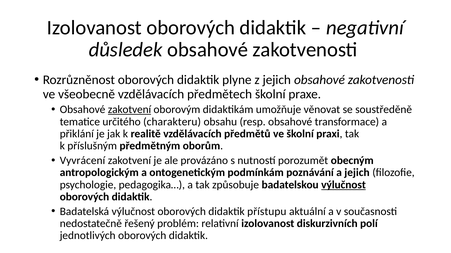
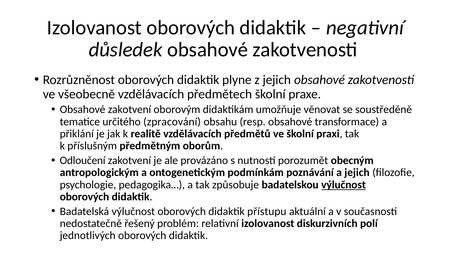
zakotvení at (129, 110) underline: present -> none
charakteru: charakteru -> zpracování
Vyvrácení: Vyvrácení -> Odloučení
